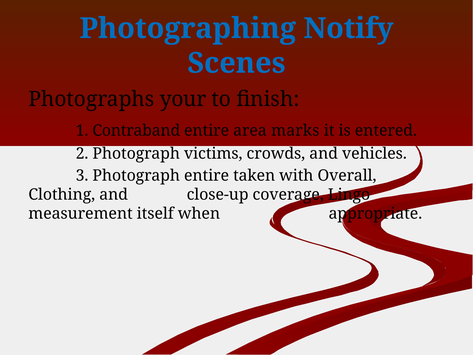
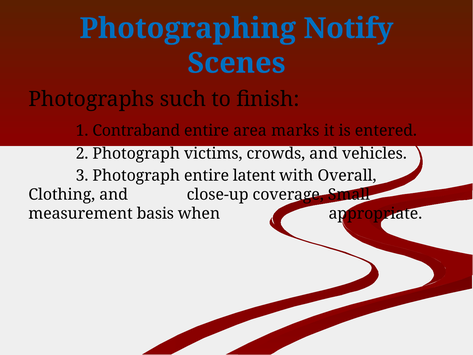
your: your -> such
taken: taken -> latent
Lingo: Lingo -> Small
itself: itself -> basis
